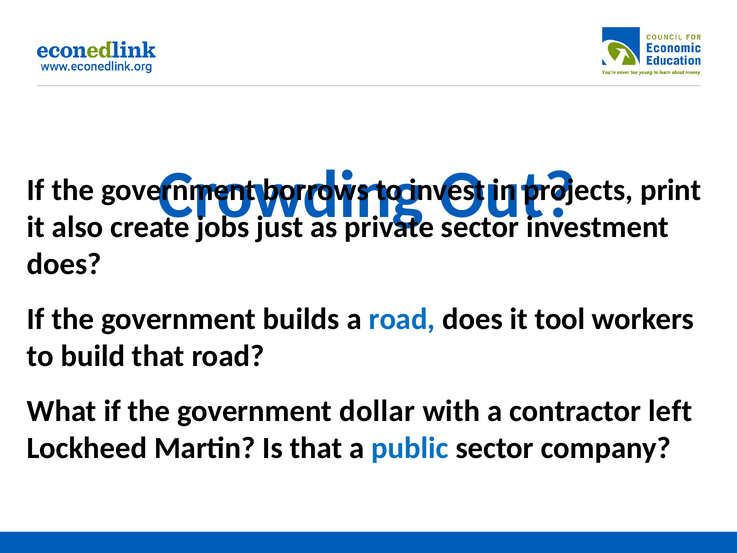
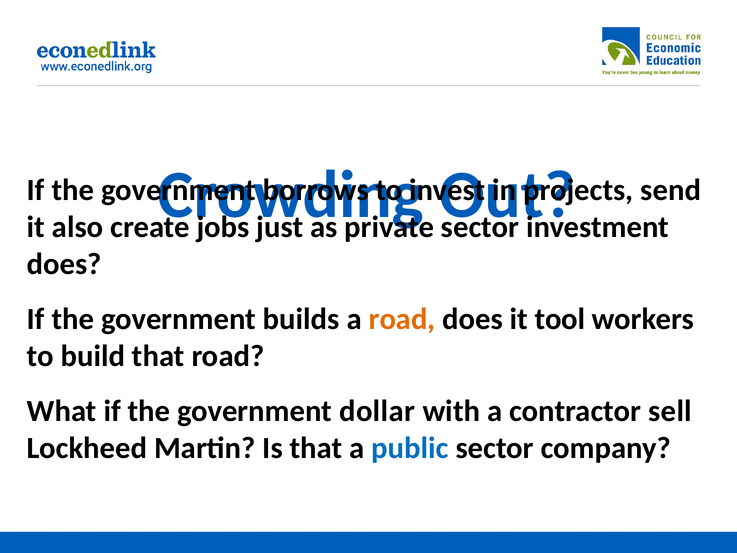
print: print -> send
road at (402, 319) colour: blue -> orange
left: left -> sell
